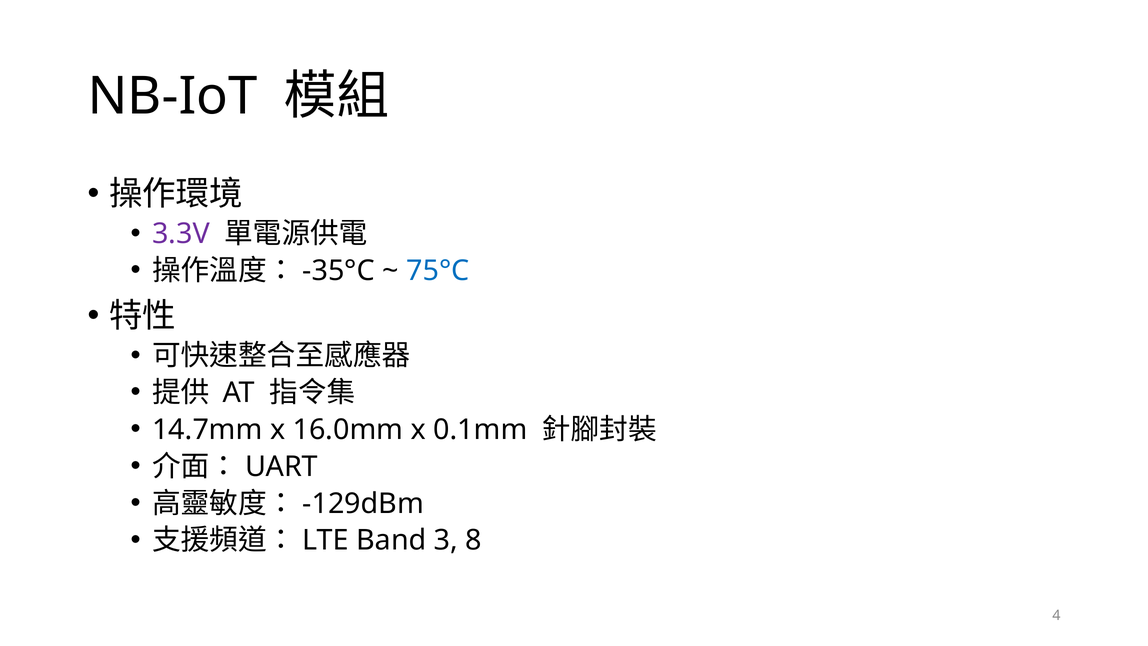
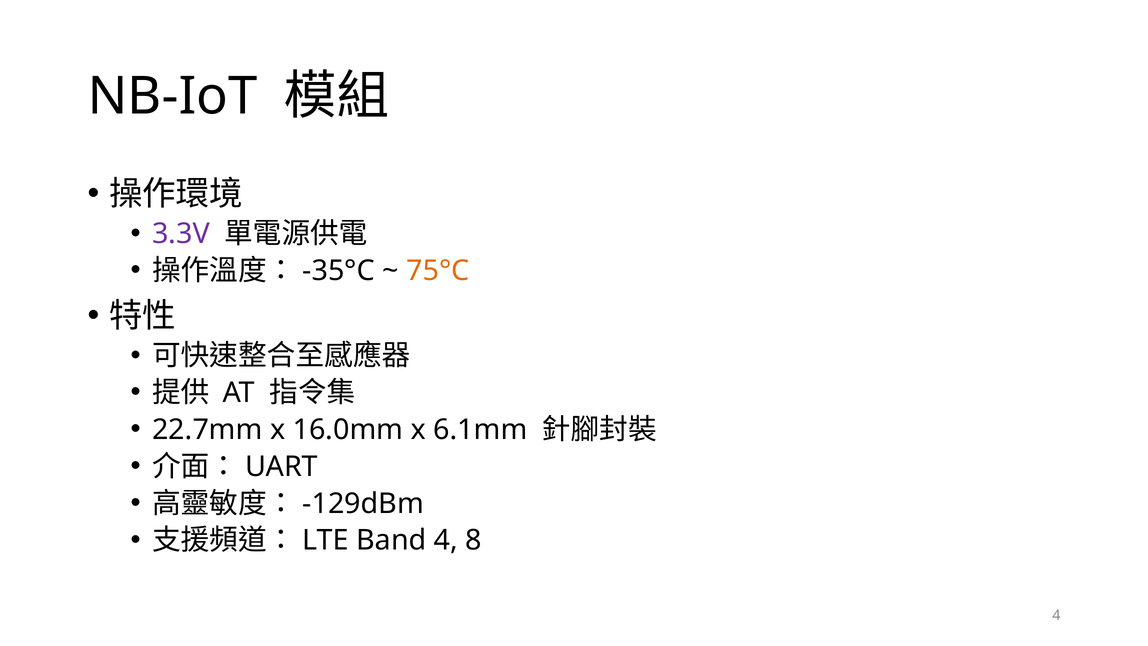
75°C colour: blue -> orange
14.7mm: 14.7mm -> 22.7mm
0.1mm: 0.1mm -> 6.1mm
Band 3: 3 -> 4
